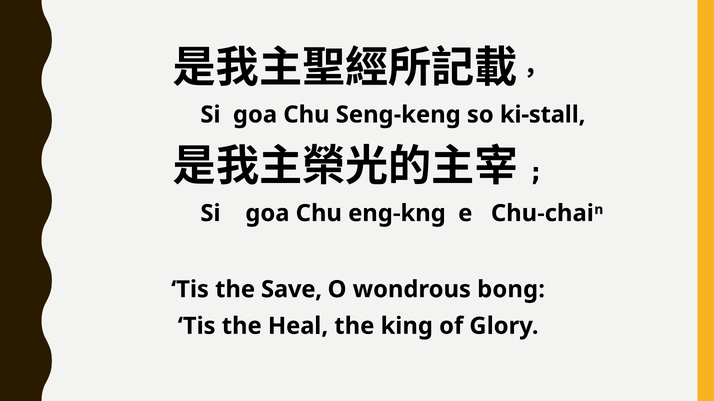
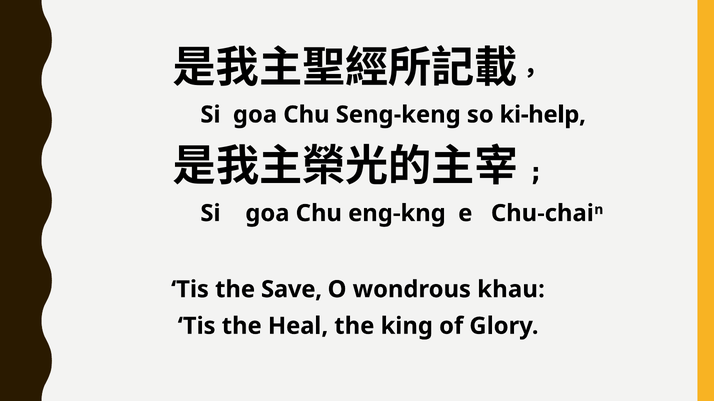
ki-stall: ki-stall -> ki-help
bong: bong -> khau
